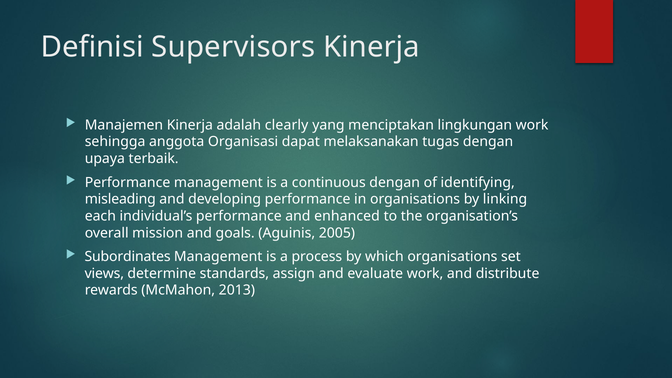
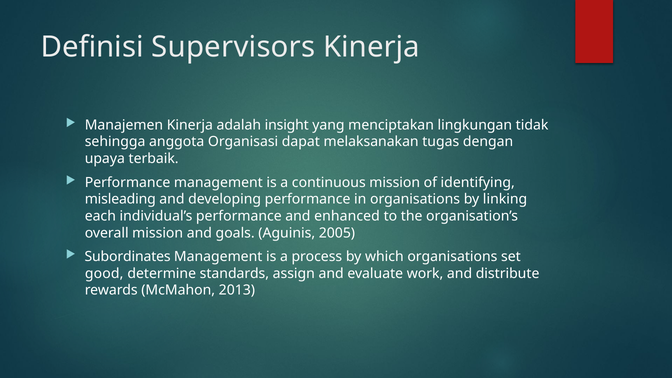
clearly: clearly -> insight
lingkungan work: work -> tidak
continuous dengan: dengan -> mission
views: views -> good
